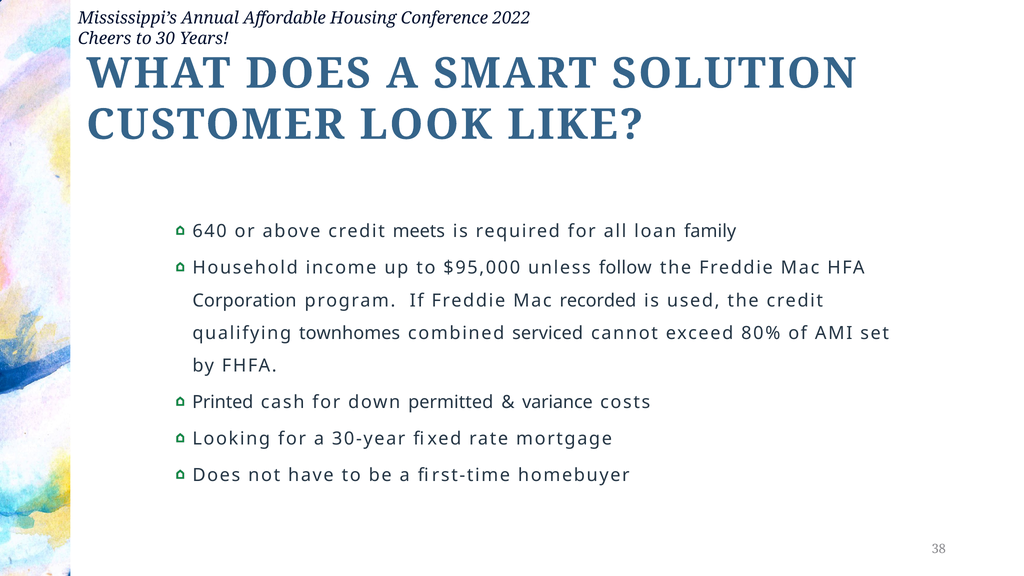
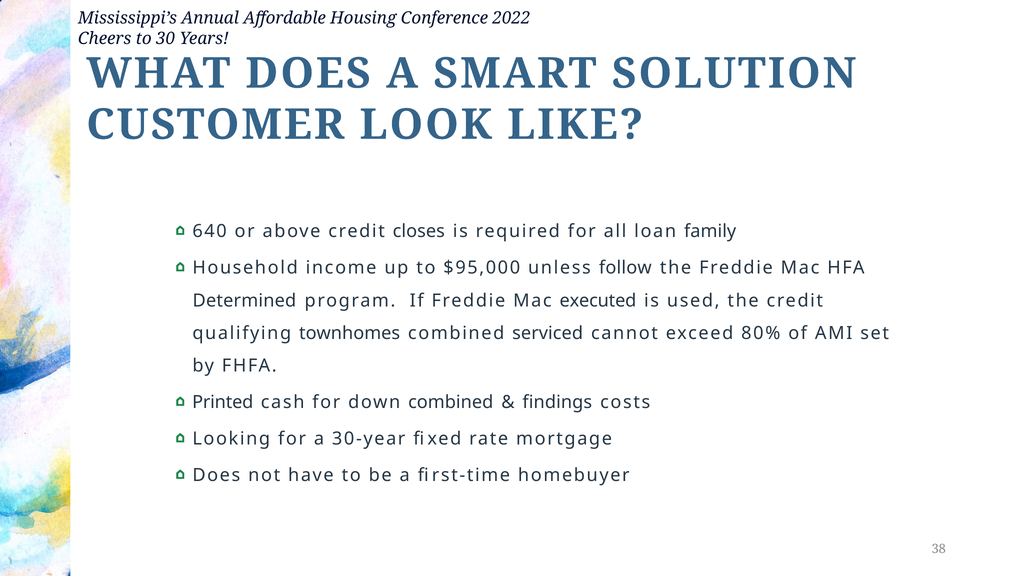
meets: meets -> closes
Corporation: Corporation -> Determined
recorded: recorded -> executed
down permitted: permitted -> combined
variance: variance -> findings
